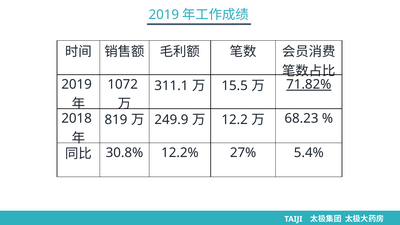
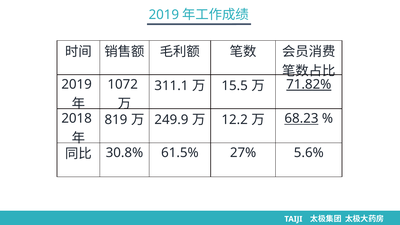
68.23 underline: none -> present
12.2%: 12.2% -> 61.5%
5.4%: 5.4% -> 5.6%
